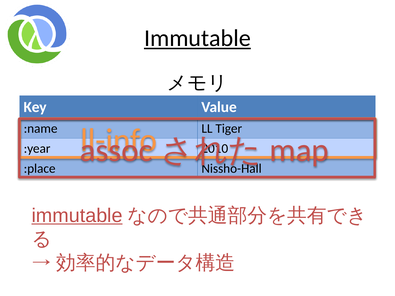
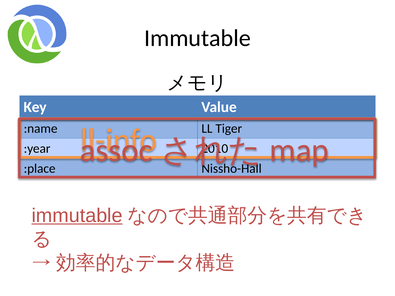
Immutable at (197, 38) underline: present -> none
